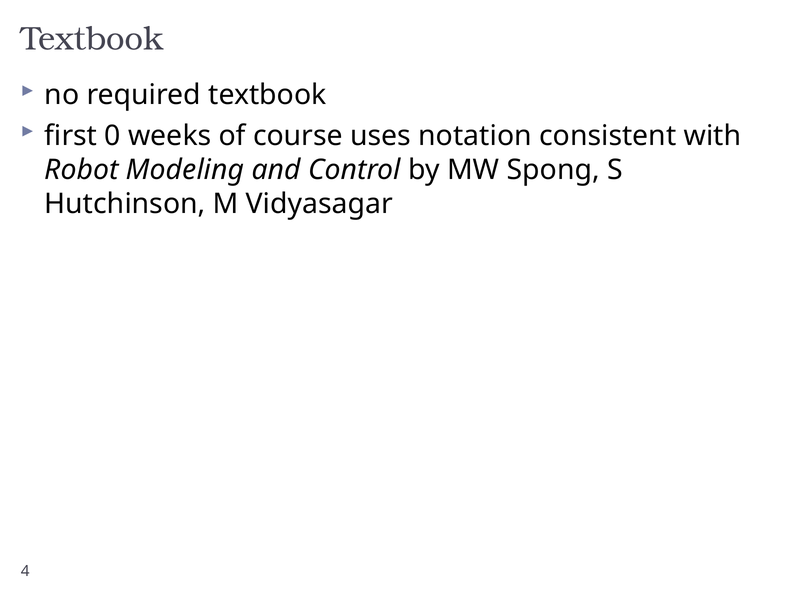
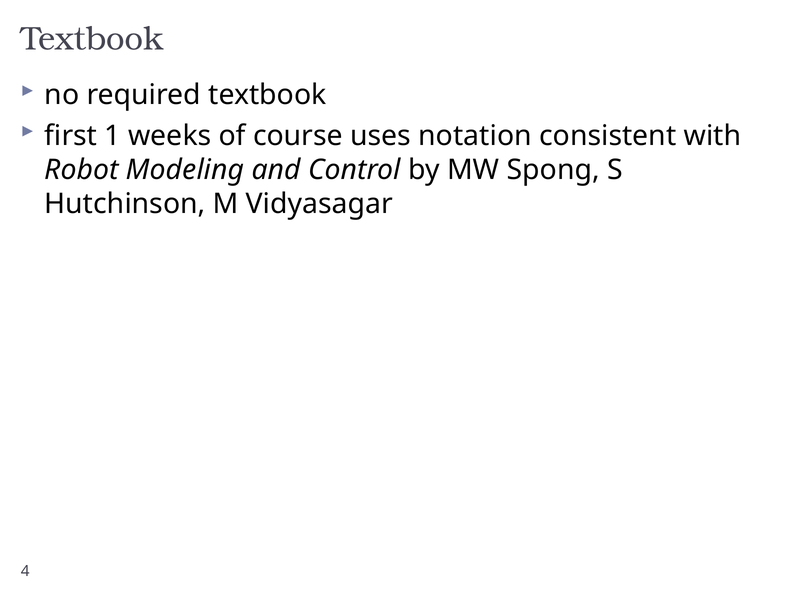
0: 0 -> 1
